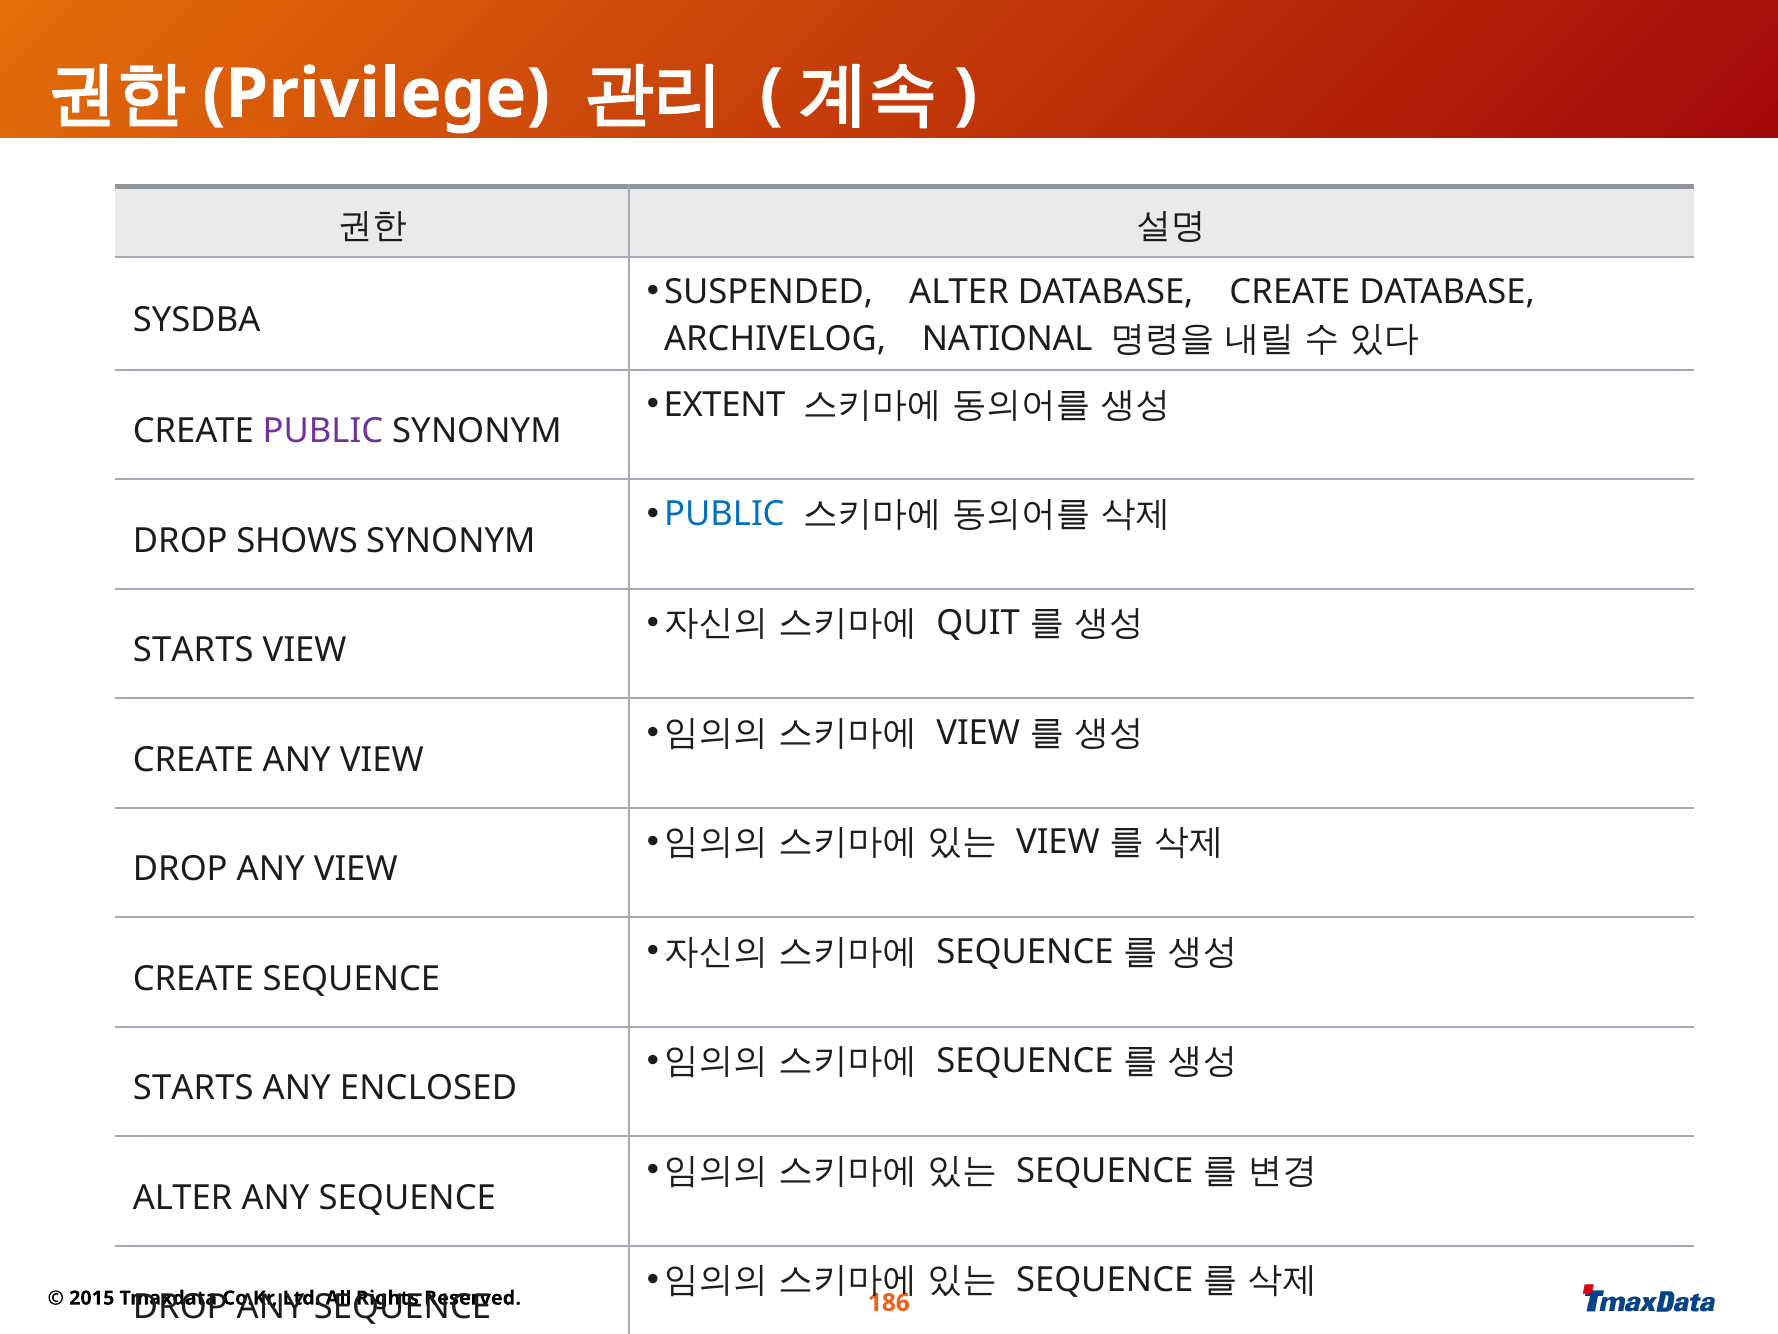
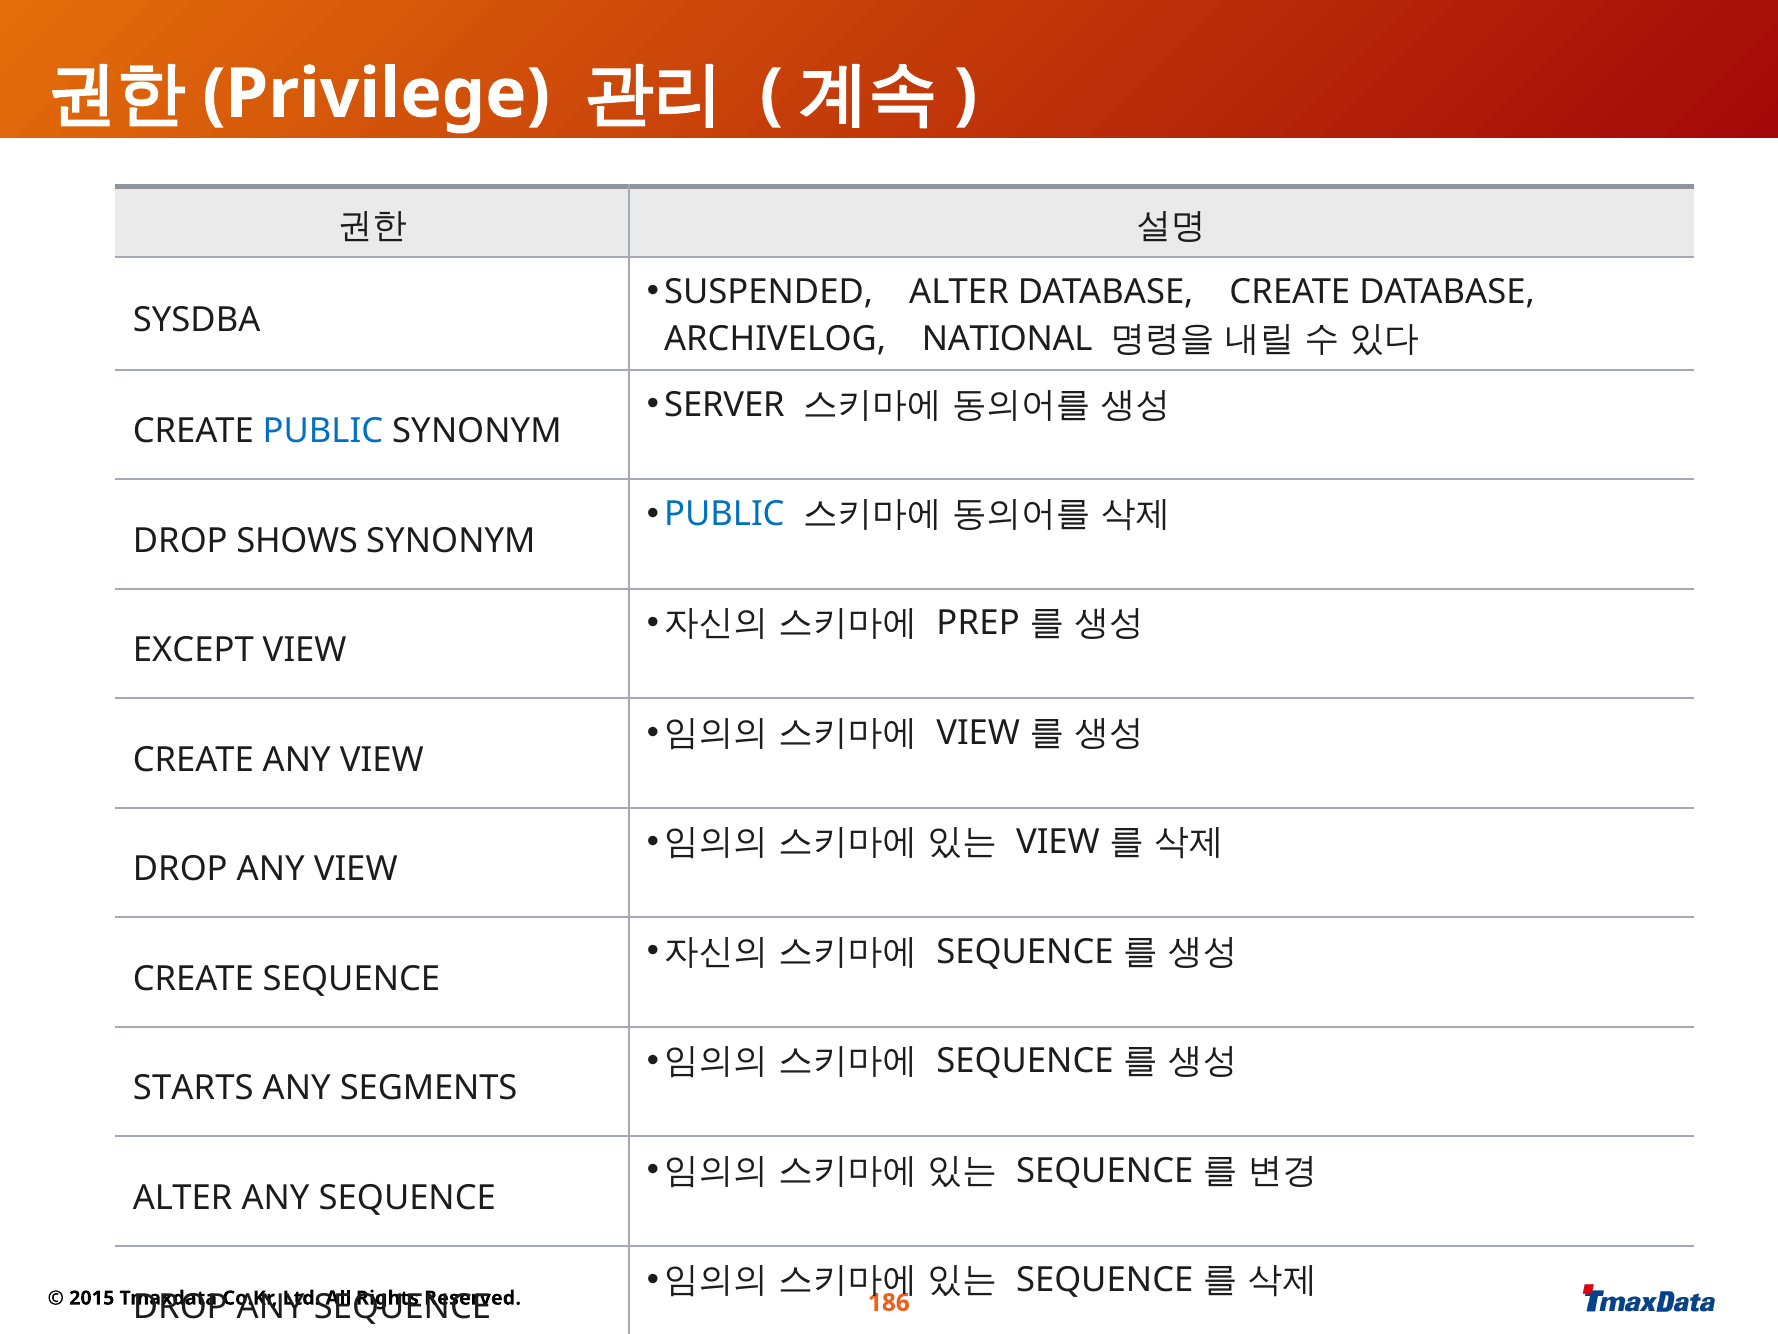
EXTENT: EXTENT -> SERVER
PUBLIC at (323, 431) colour: purple -> blue
QUIT: QUIT -> PREP
STARTS at (193, 650): STARTS -> EXCEPT
ENCLOSED: ENCLOSED -> SEGMENTS
